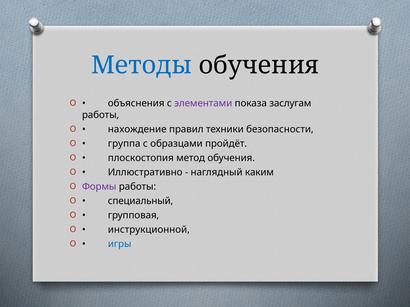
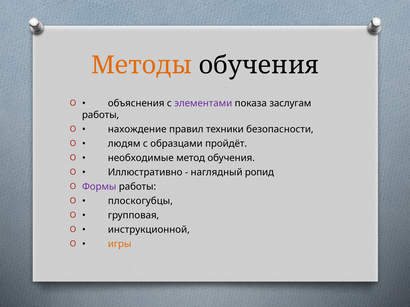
Методы colour: blue -> orange
группа: группа -> людям
плоскостопия: плоскостопия -> необходимые
каким: каким -> ропид
специальный: специальный -> плоскогубцы
игры colour: blue -> orange
